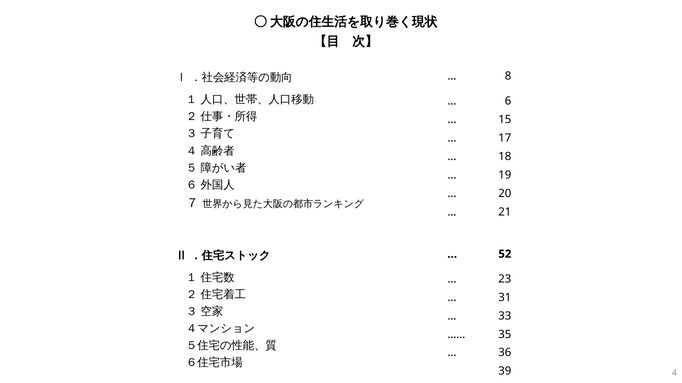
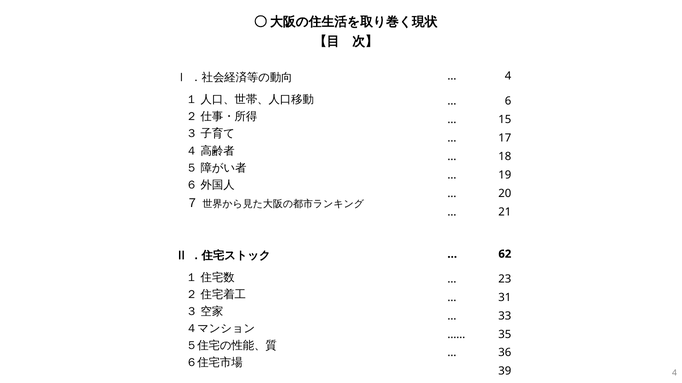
8 at (508, 76): 8 -> 4
52: 52 -> 62
